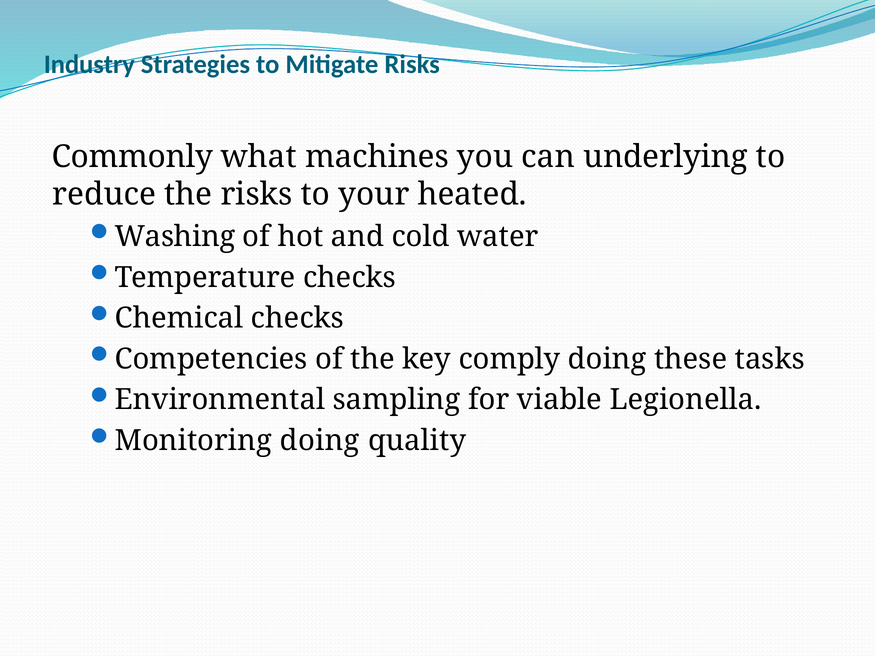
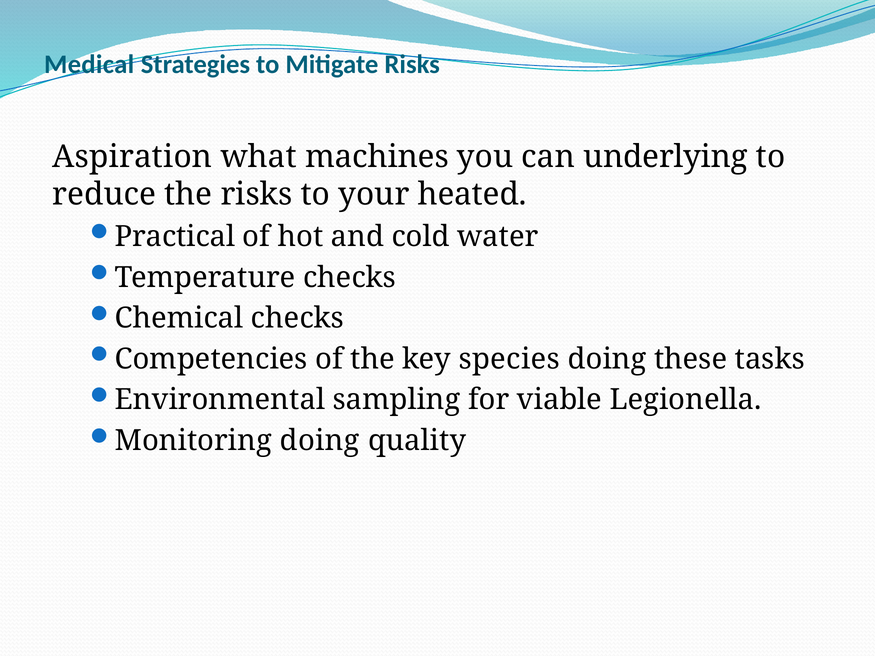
Industry: Industry -> Medical
Commonly: Commonly -> Aspiration
Washing: Washing -> Practical
comply: comply -> species
